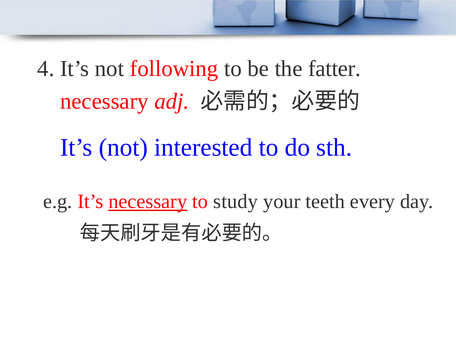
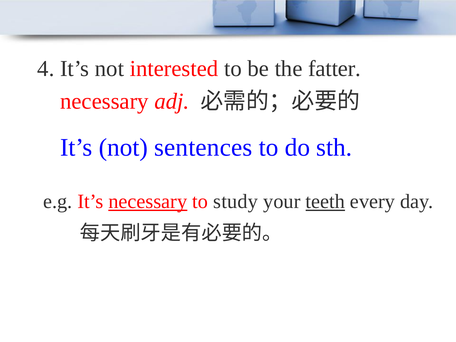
following: following -> interested
interested: interested -> sentences
teeth underline: none -> present
